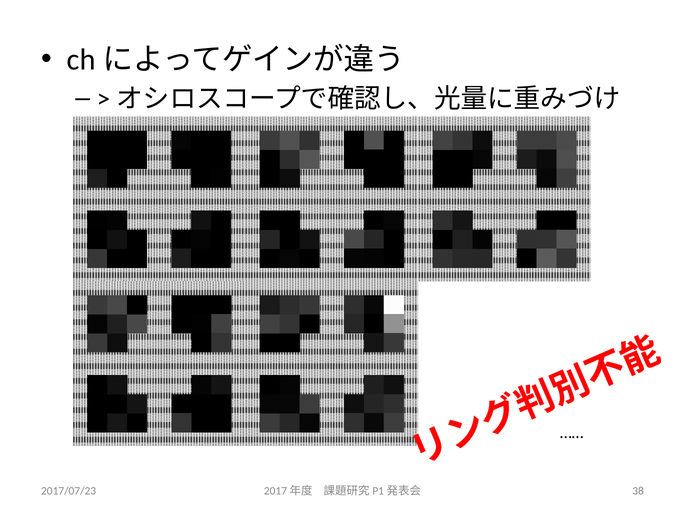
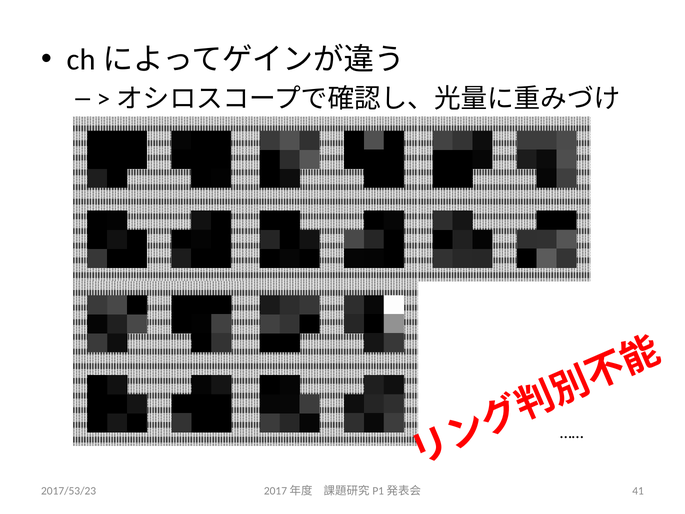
2017/07/23: 2017/07/23 -> 2017/53/23
38: 38 -> 41
